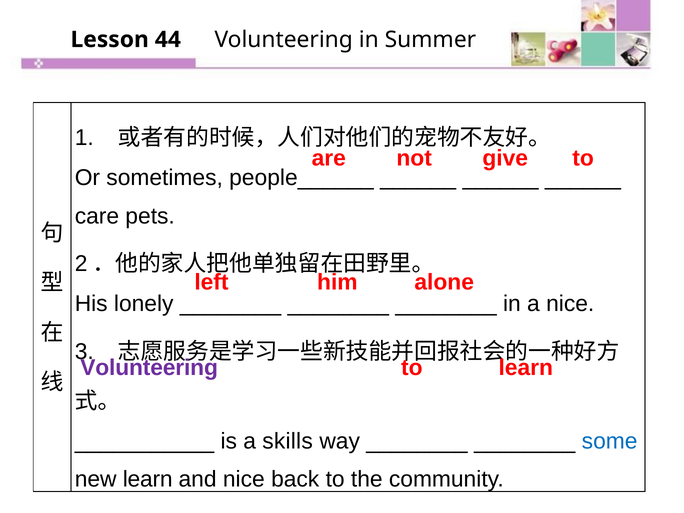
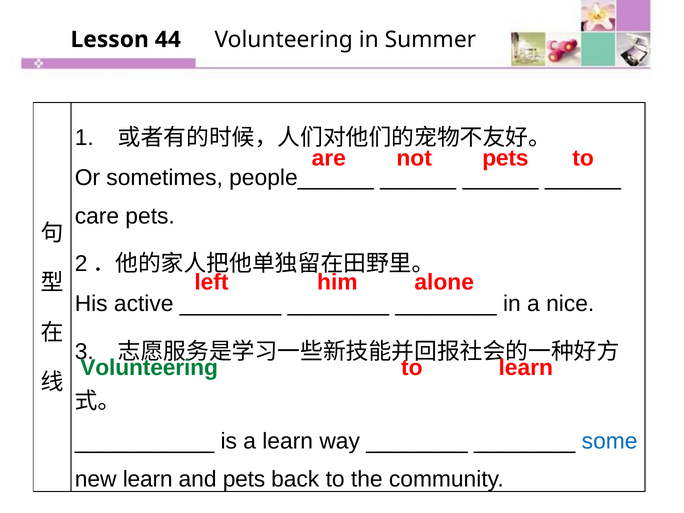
not give: give -> pets
lonely: lonely -> active
Volunteering at (149, 368) colour: purple -> green
a skills: skills -> learn
and nice: nice -> pets
